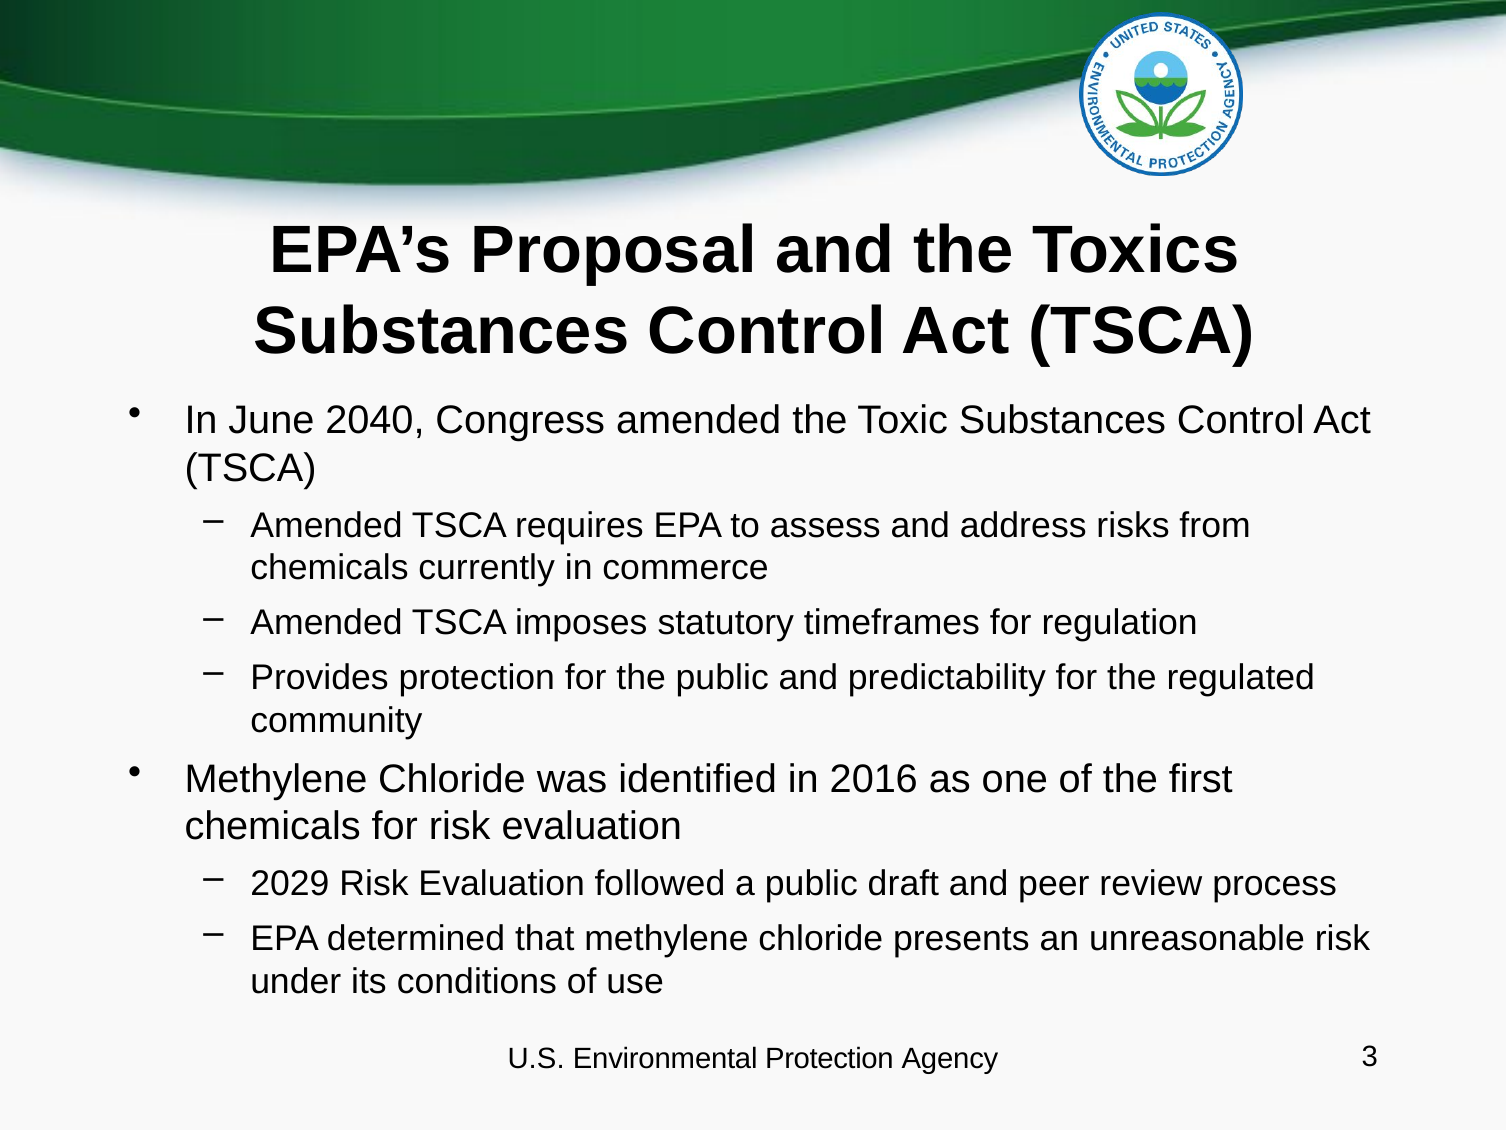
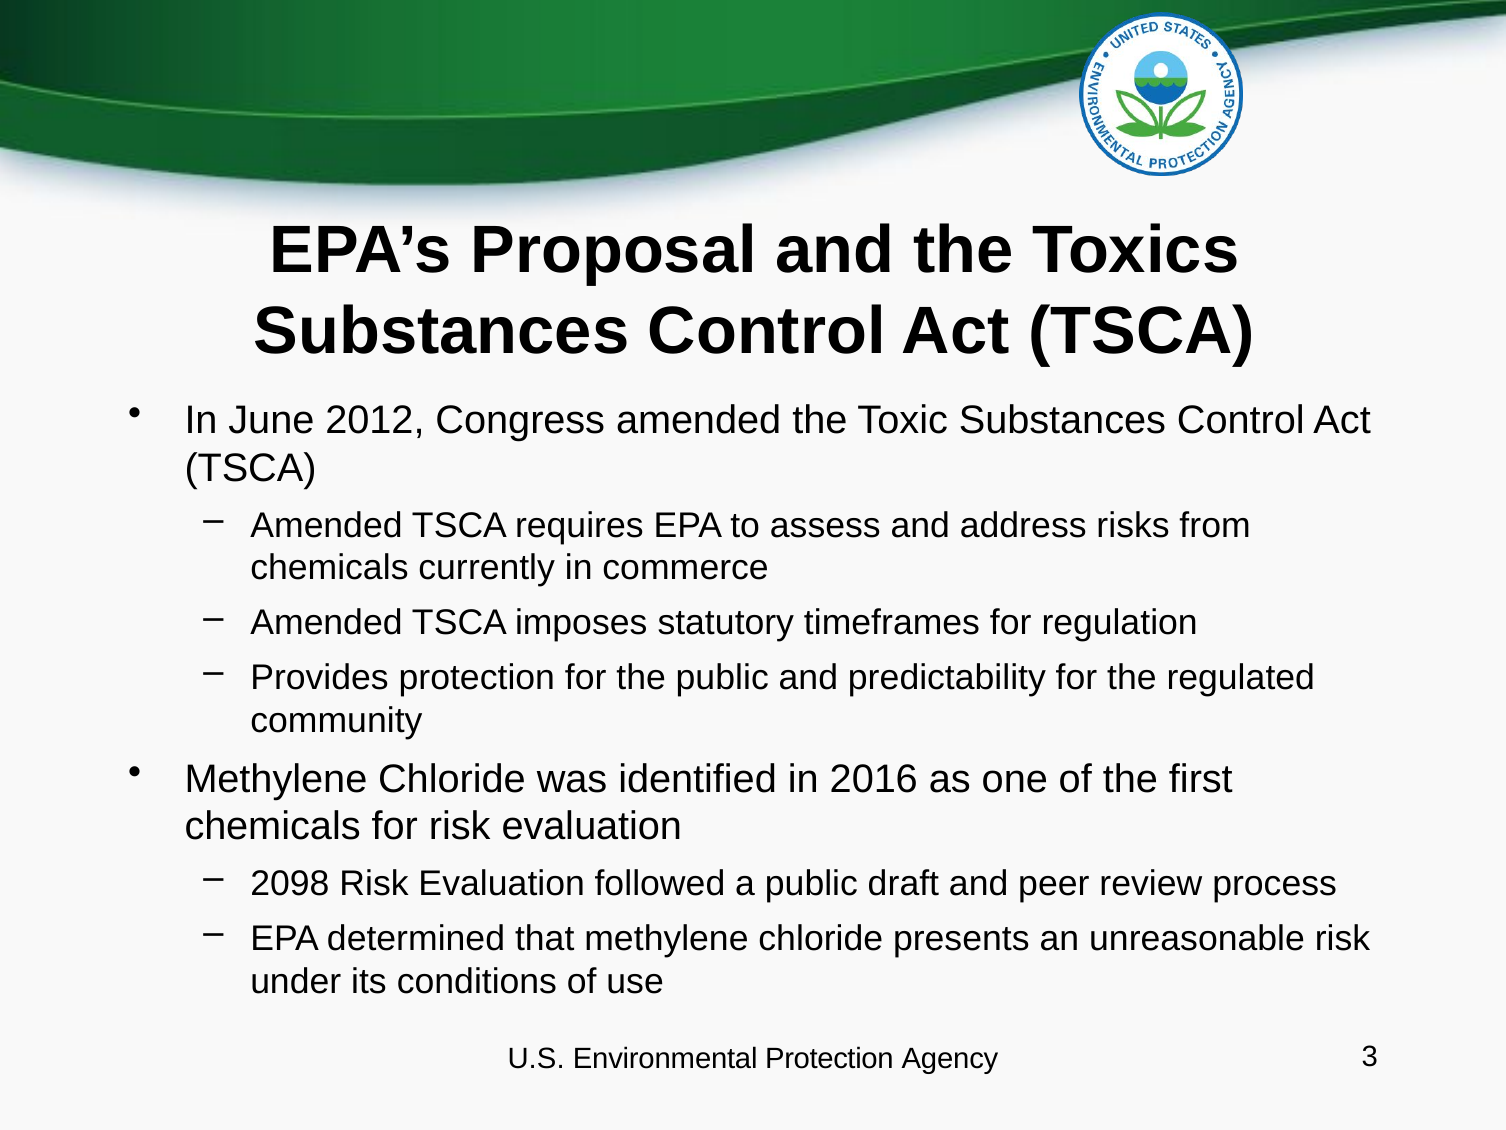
2040: 2040 -> 2012
2029: 2029 -> 2098
